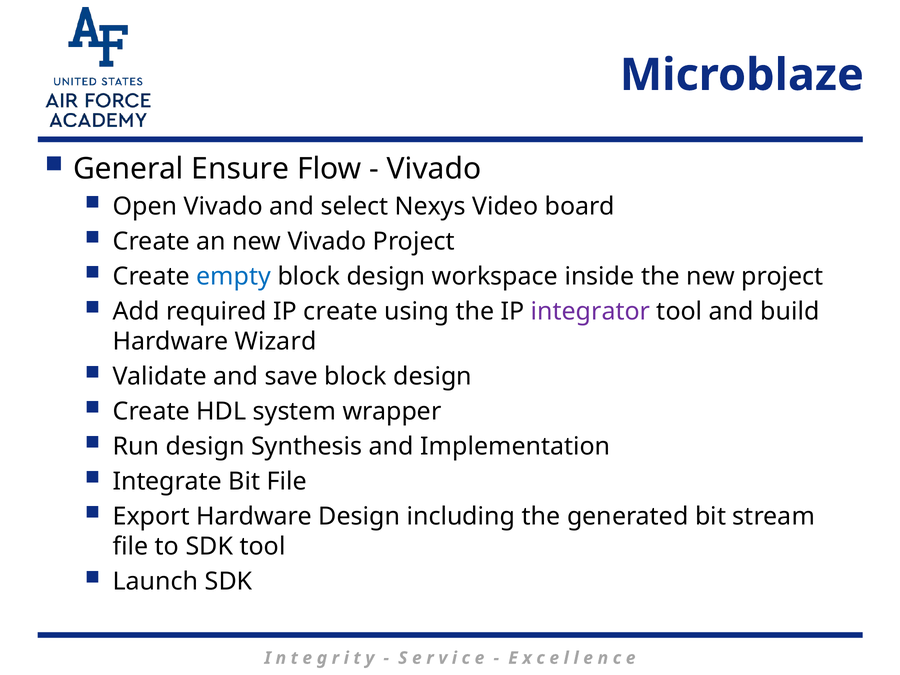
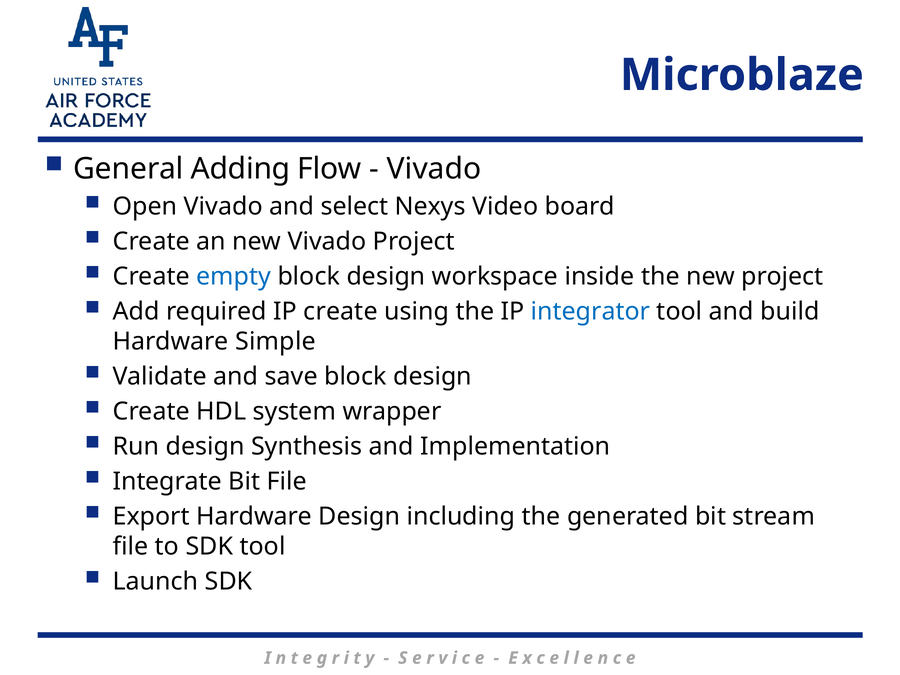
Ensure: Ensure -> Adding
integrator colour: purple -> blue
Wizard: Wizard -> Simple
